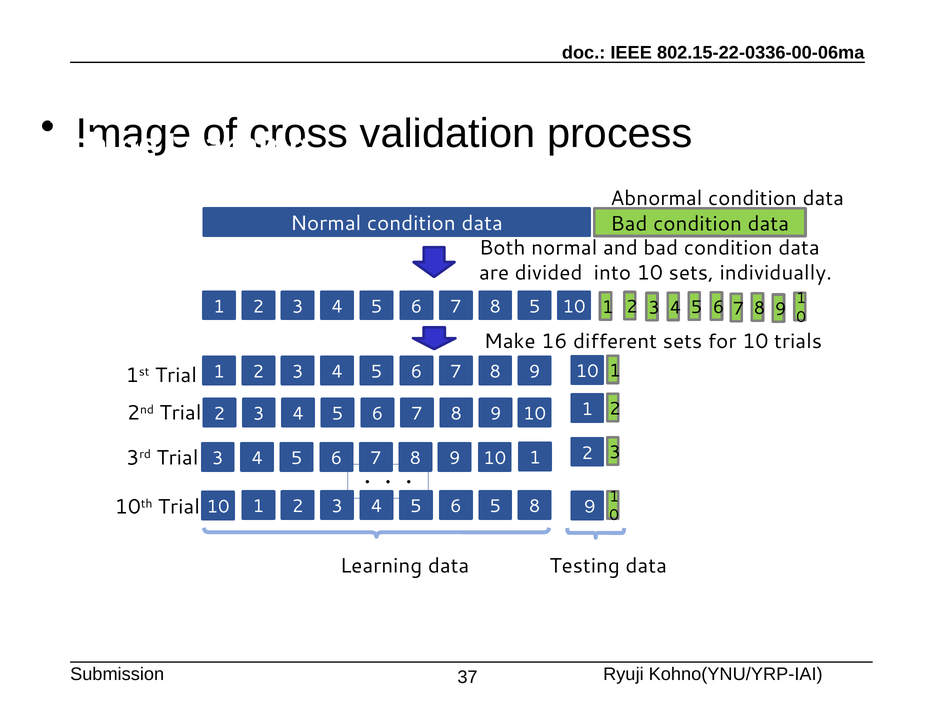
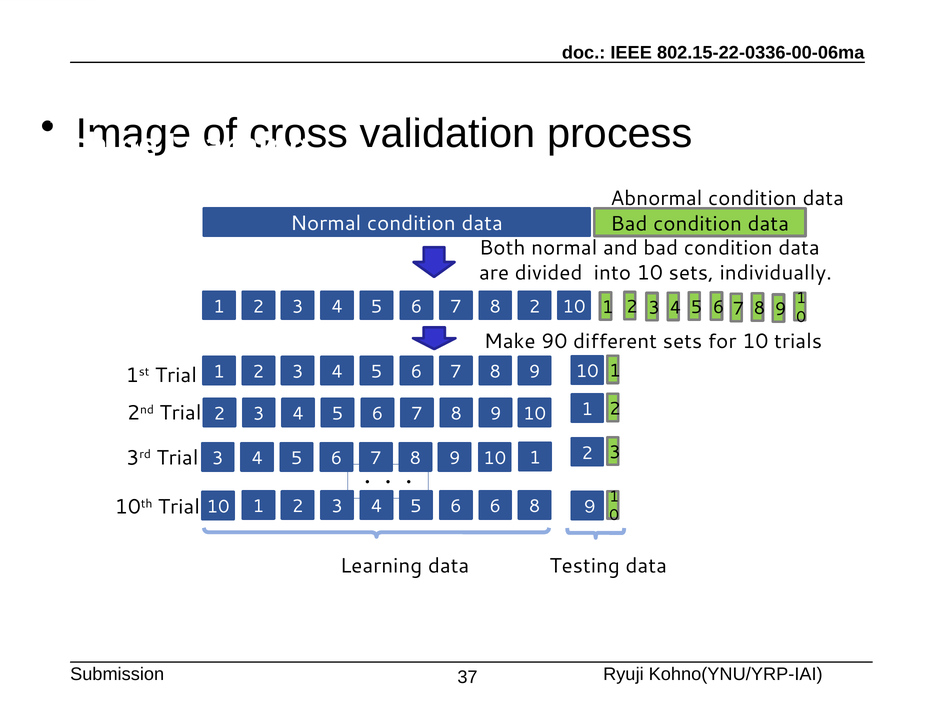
8 5: 5 -> 2
16: 16 -> 90
6 5: 5 -> 6
